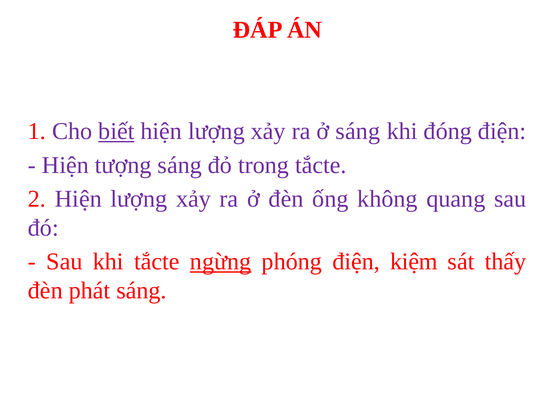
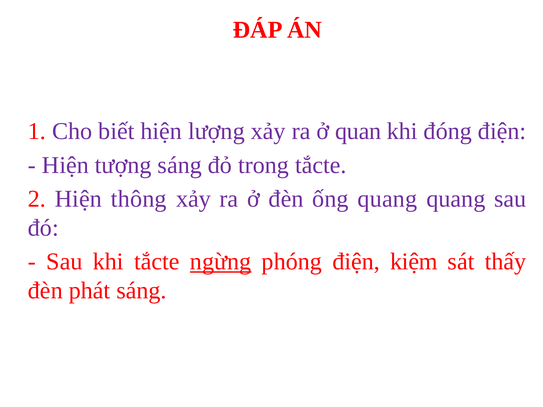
biết underline: present -> none
ở sáng: sáng -> quan
2 Hiện lượng: lượng -> thông
ống không: không -> quang
